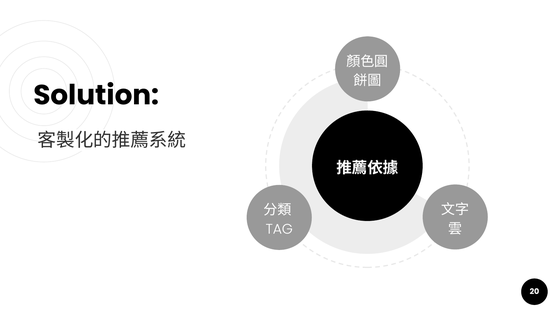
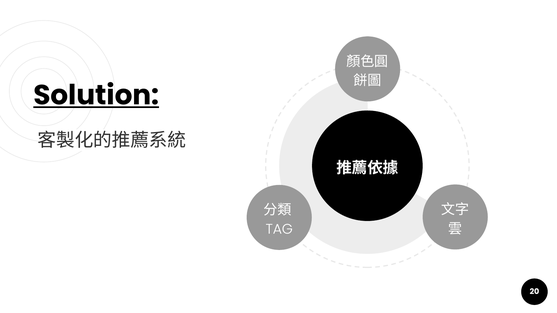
Solution underline: none -> present
